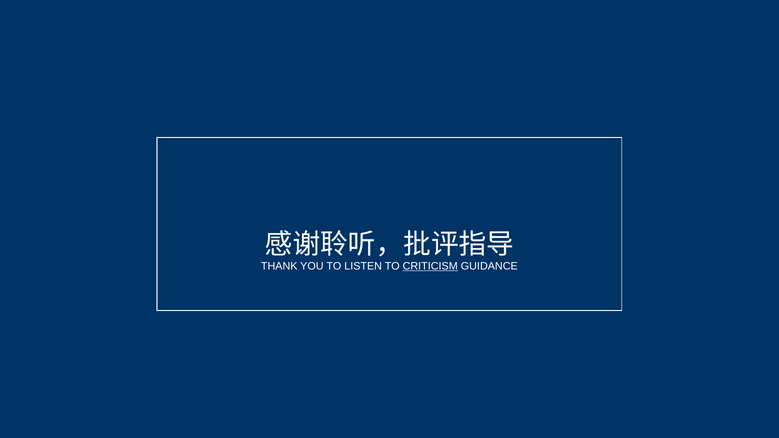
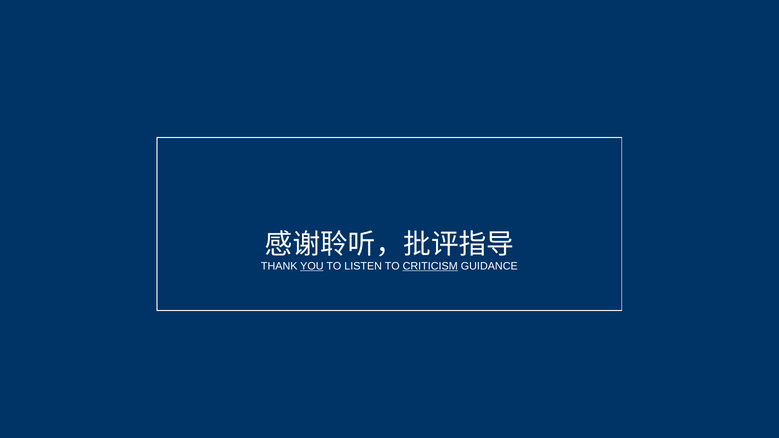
YOU underline: none -> present
